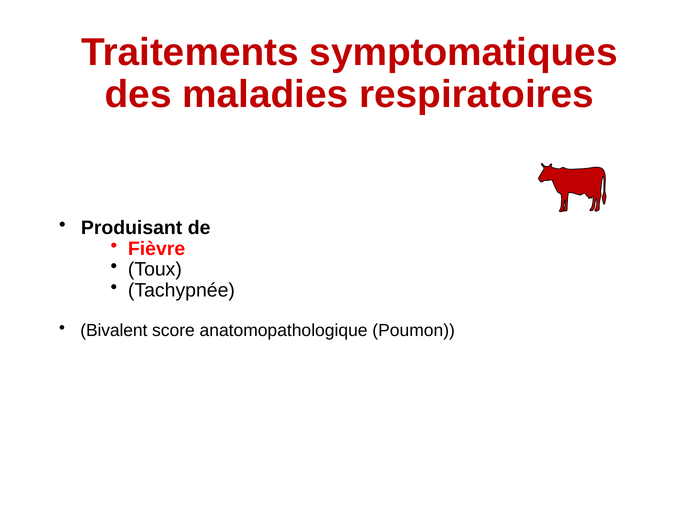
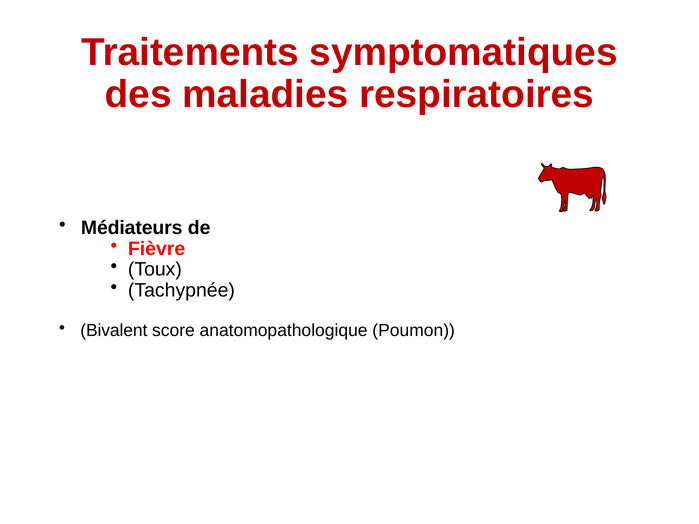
Produisant: Produisant -> Médiateurs
